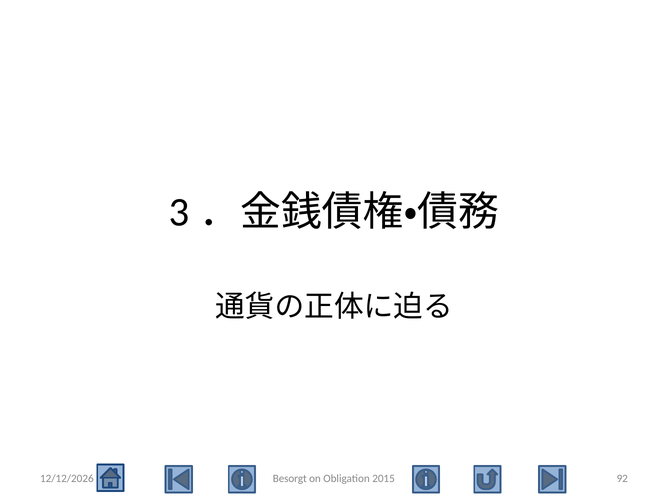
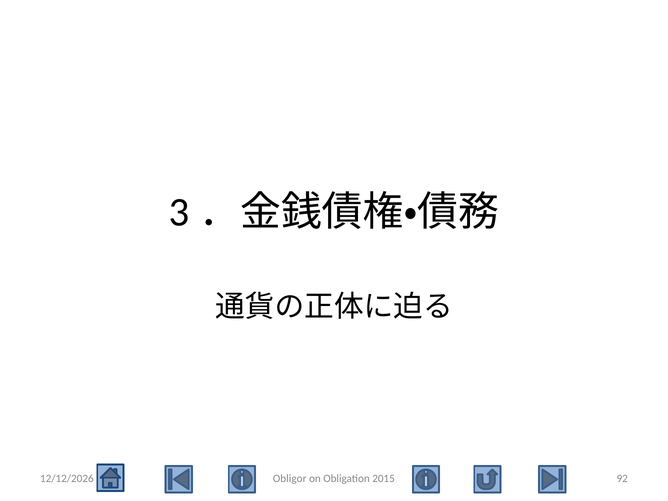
Besorgt: Besorgt -> Obligor
